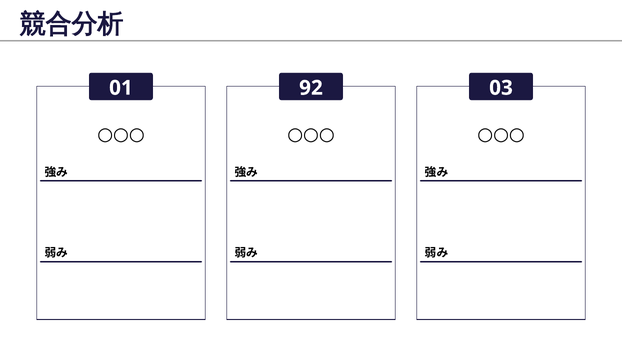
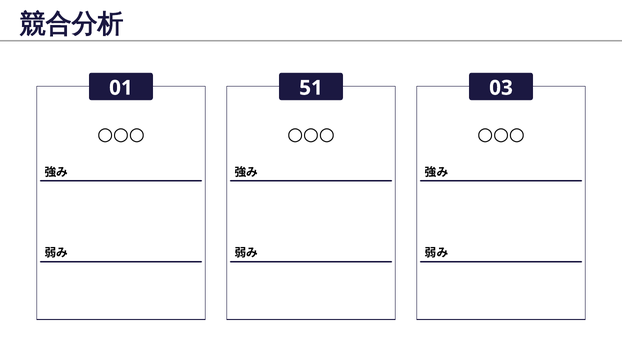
92: 92 -> 51
